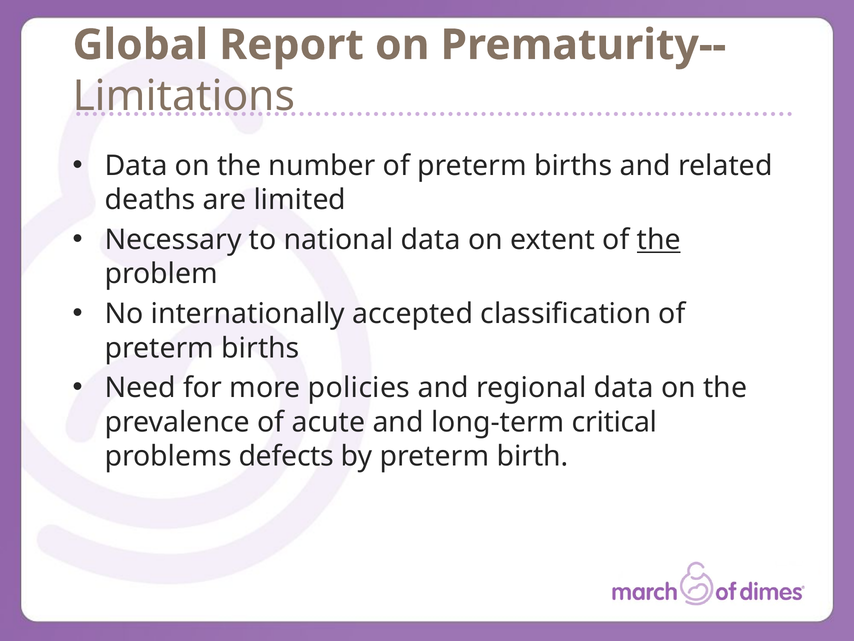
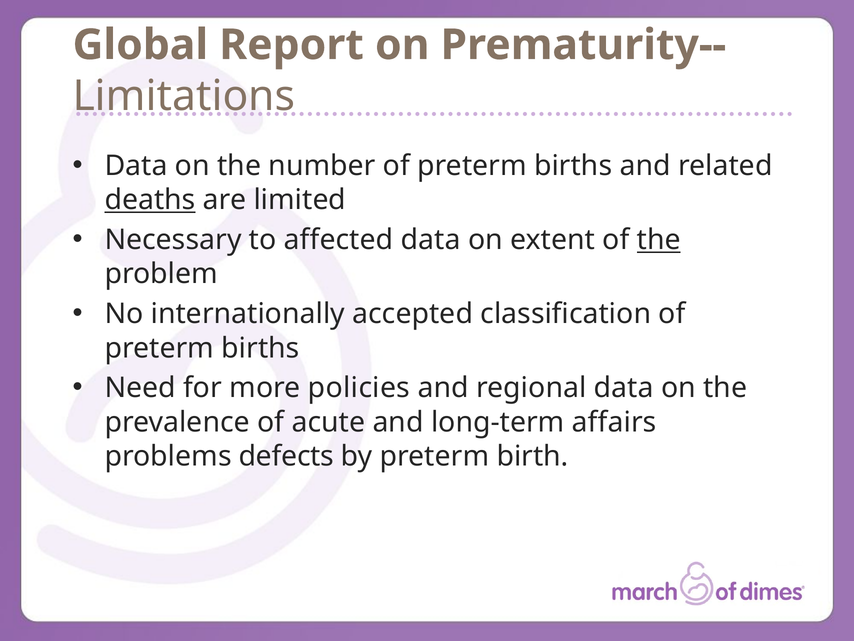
deaths underline: none -> present
national: national -> affected
critical: critical -> affairs
